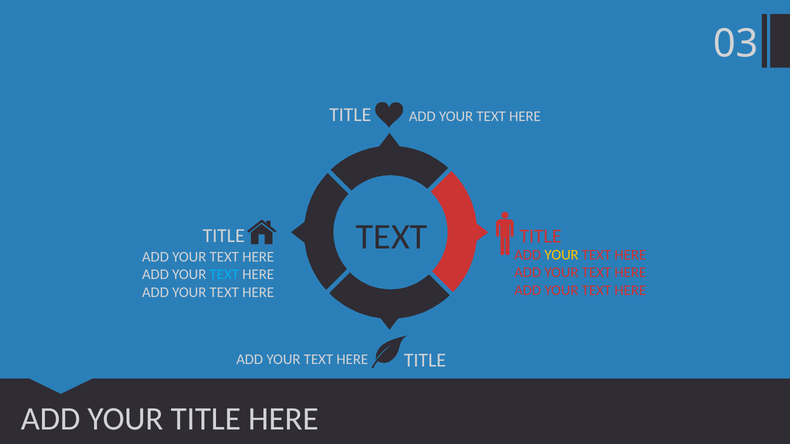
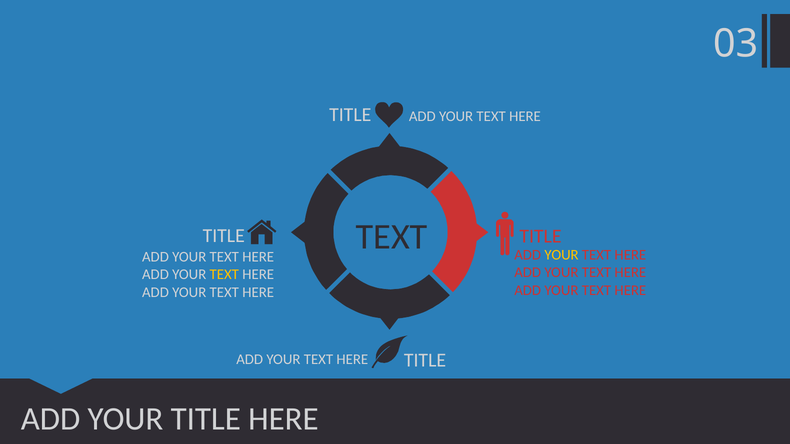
TEXT at (224, 275) colour: light blue -> yellow
